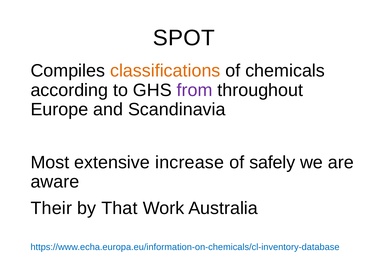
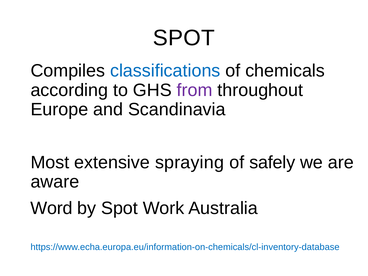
classifications colour: orange -> blue
increase: increase -> spraying
Their: Their -> Word
by That: That -> Spot
